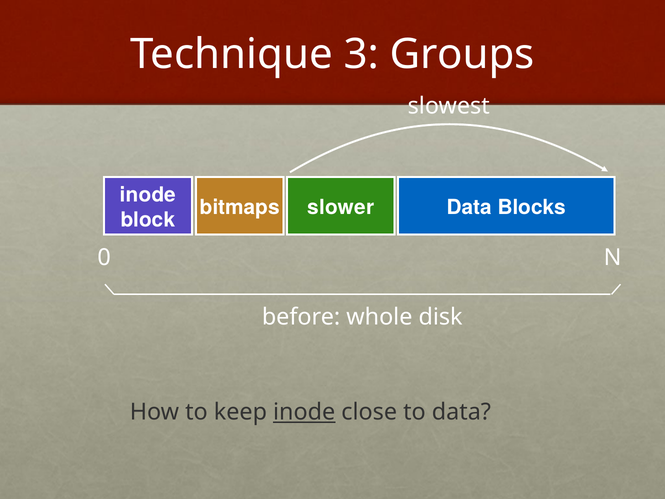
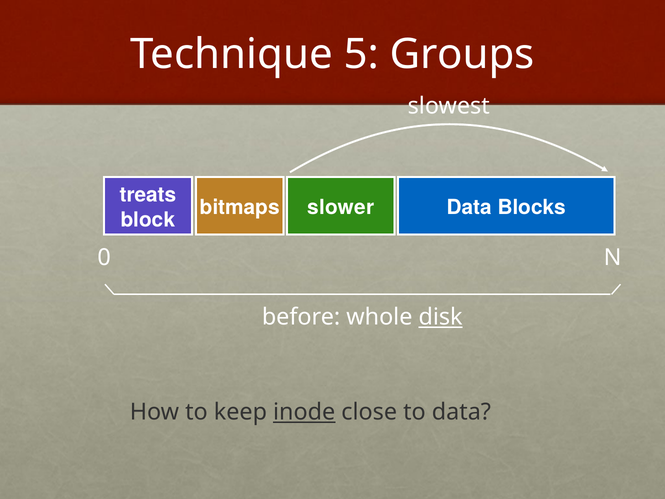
3: 3 -> 5
inode at (148, 195): inode -> treats
disk underline: none -> present
